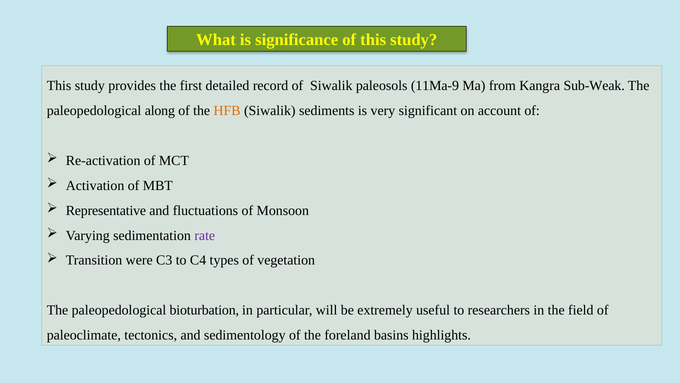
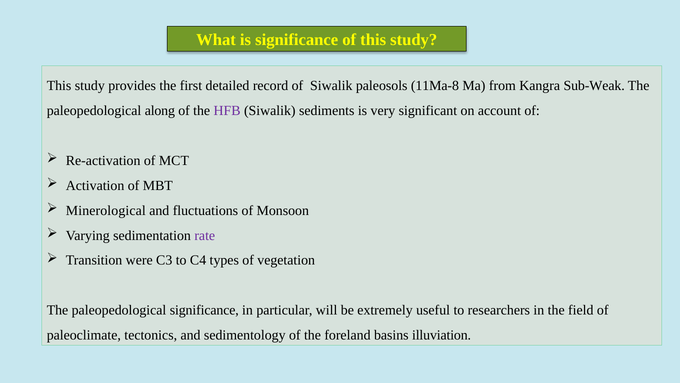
11Ma-9: 11Ma-9 -> 11Ma-8
HFB colour: orange -> purple
Representative: Representative -> Minerological
paleopedological bioturbation: bioturbation -> significance
highlights: highlights -> illuviation
